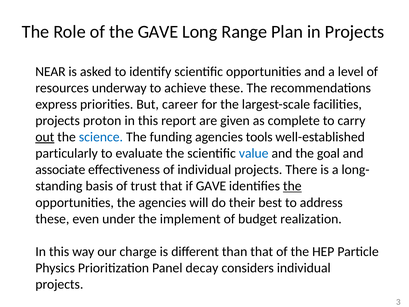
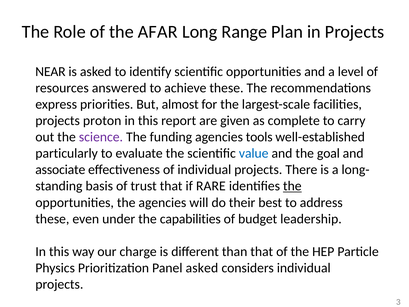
the GAVE: GAVE -> AFAR
underway: underway -> answered
career: career -> almost
out underline: present -> none
science colour: blue -> purple
if GAVE: GAVE -> RARE
implement: implement -> capabilities
realization: realization -> leadership
Panel decay: decay -> asked
